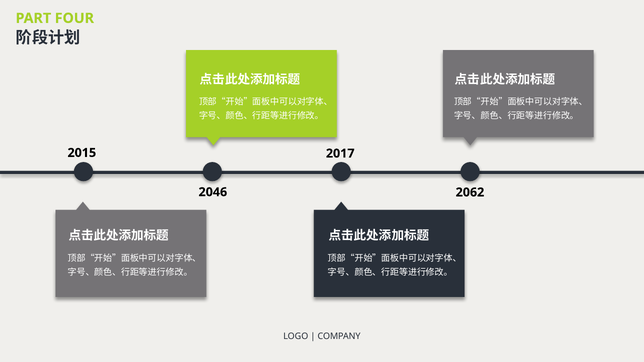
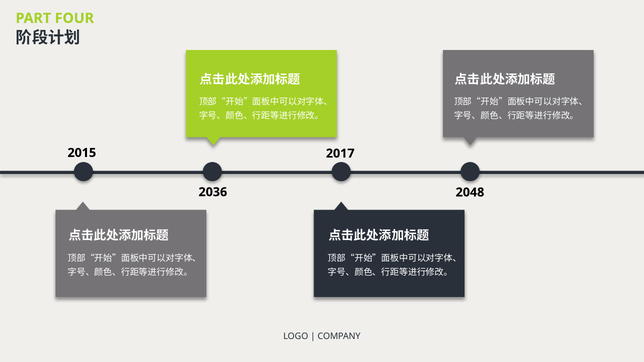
2046: 2046 -> 2036
2062: 2062 -> 2048
